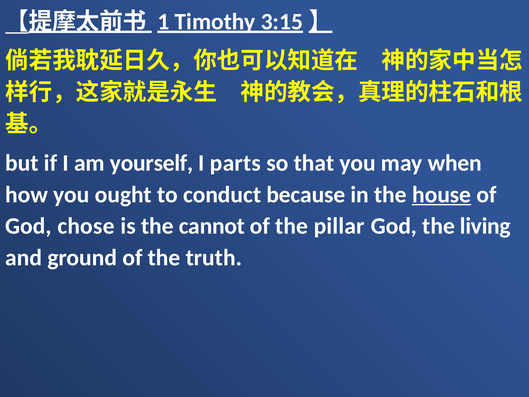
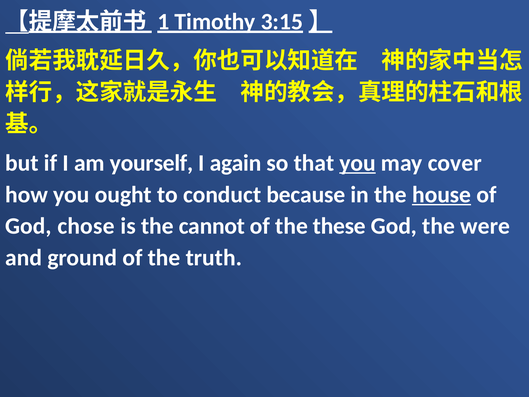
parts: parts -> again
you at (358, 163) underline: none -> present
when: when -> cover
pillar: pillar -> these
living: living -> were
